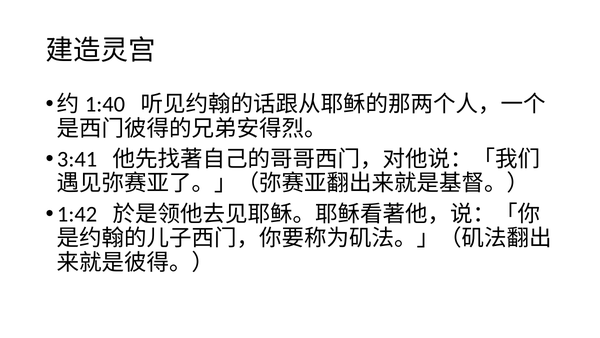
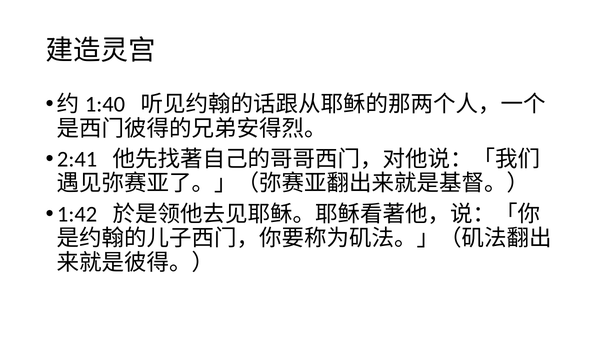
3:41: 3:41 -> 2:41
